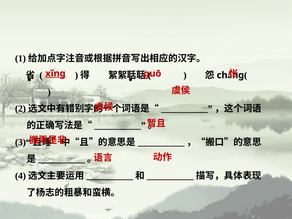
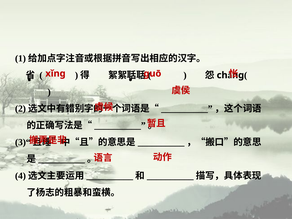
xǐng underline: present -> none
